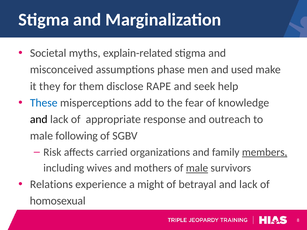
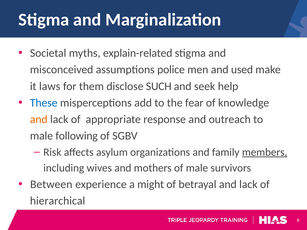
phase: phase -> police
they: they -> laws
RAPE: RAPE -> SUCH
and at (39, 120) colour: black -> orange
carried: carried -> asylum
male at (197, 168) underline: present -> none
Relations: Relations -> Between
homosexual: homosexual -> hierarchical
